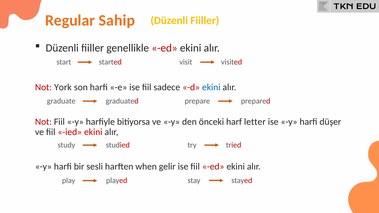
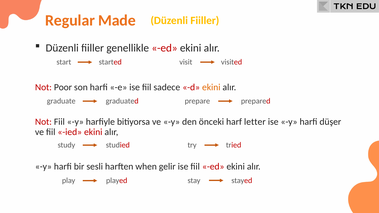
Sahip: Sahip -> Made
York: York -> Poor
ekini at (211, 87) colour: blue -> orange
